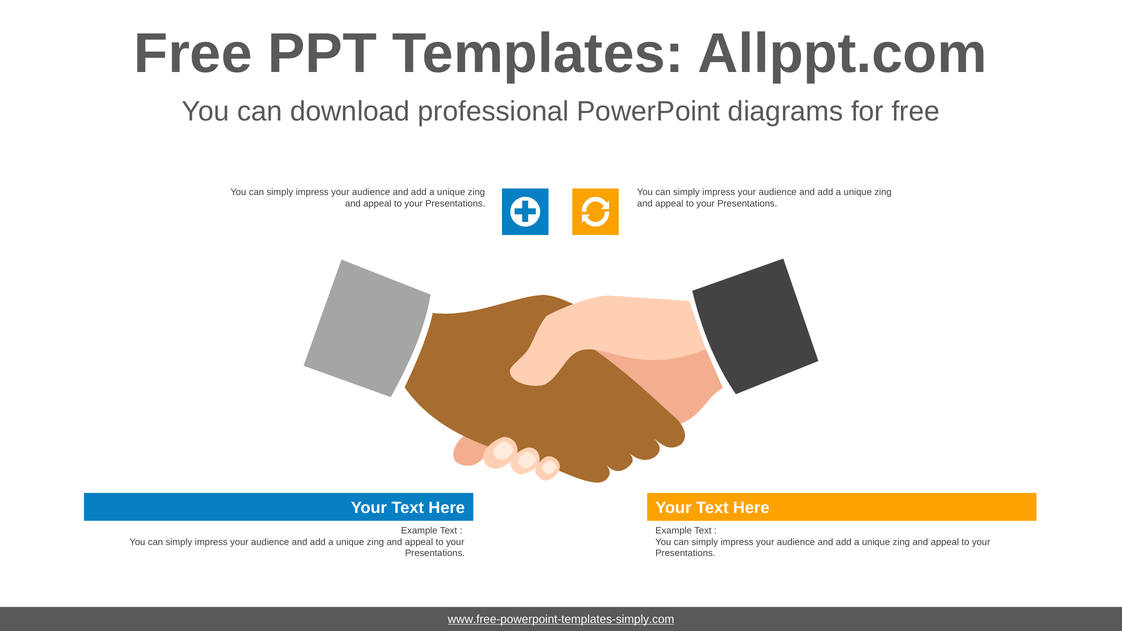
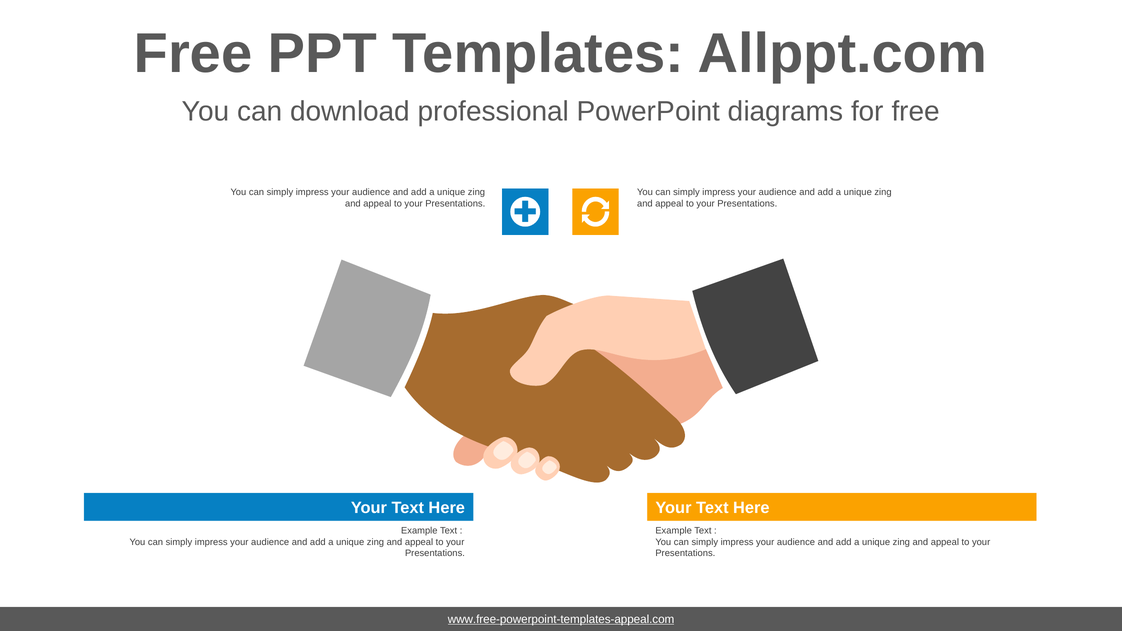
www.free-powerpoint-templates-simply.com: www.free-powerpoint-templates-simply.com -> www.free-powerpoint-templates-appeal.com
